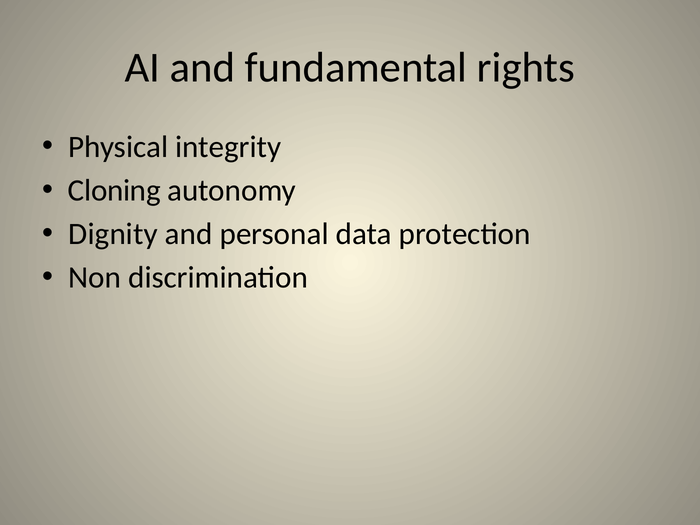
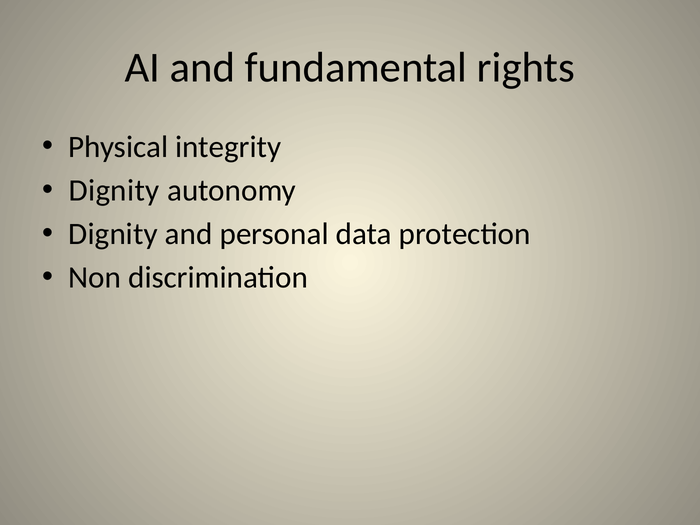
Cloning at (114, 190): Cloning -> Dignity
